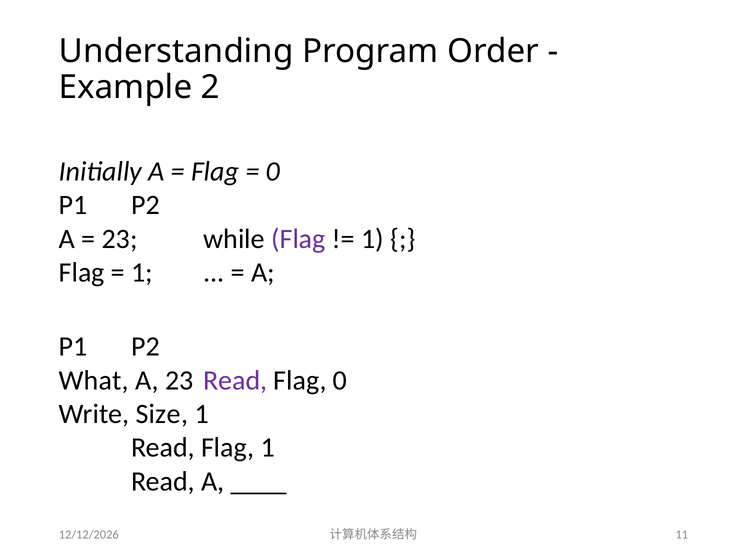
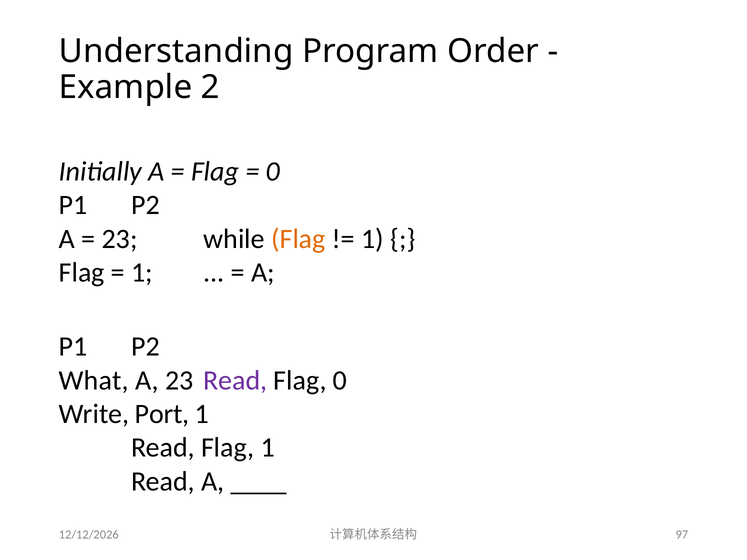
Flag at (298, 239) colour: purple -> orange
Size: Size -> Port
11: 11 -> 97
